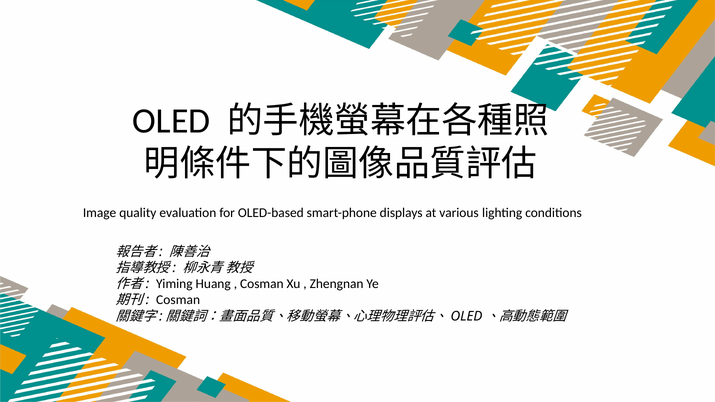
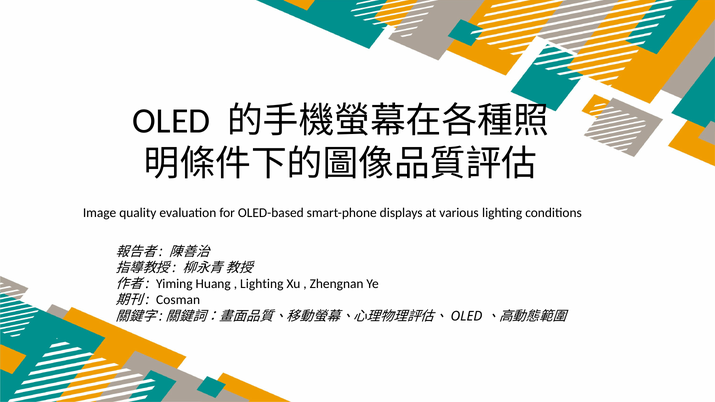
Cosman at (262, 284): Cosman -> Lighting
